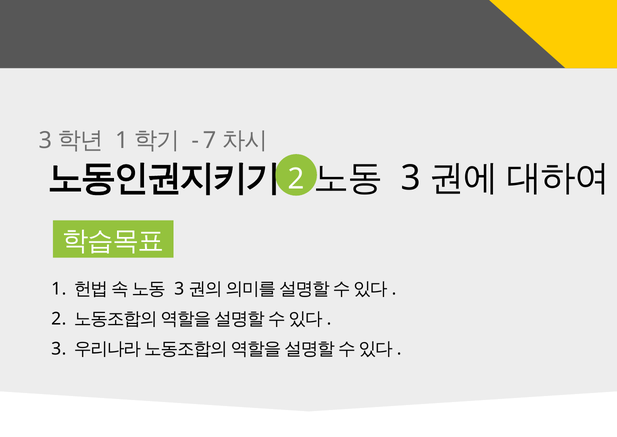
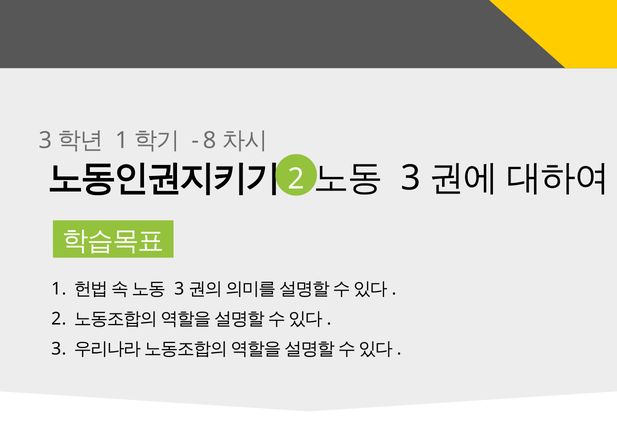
7: 7 -> 8
